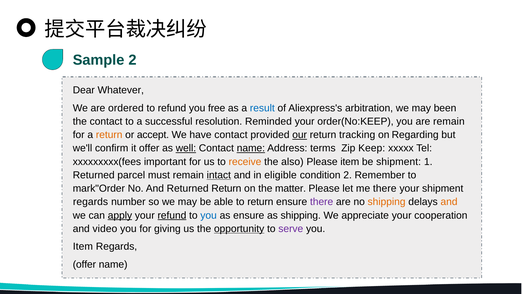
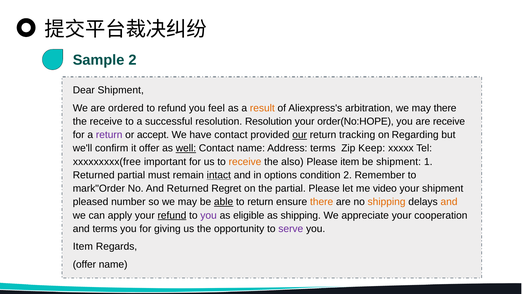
Dear Whatever: Whatever -> Shipment
free: free -> feel
result colour: blue -> orange
may been: been -> there
the contact: contact -> receive
resolution Reminded: Reminded -> Resolution
order(No:KEEP: order(No:KEEP -> order(No:HOPE
are remain: remain -> receive
return at (109, 135) colour: orange -> purple
name at (251, 148) underline: present -> none
xxxxxxxxx(fees: xxxxxxxxx(fees -> xxxxxxxxx(free
Returned parcel: parcel -> partial
eligible: eligible -> options
Returned Return: Return -> Regret
the matter: matter -> partial
me there: there -> video
regards at (91, 202): regards -> pleased
able underline: none -> present
there at (322, 202) colour: purple -> orange
apply underline: present -> none
you at (209, 215) colour: blue -> purple
as ensure: ensure -> eligible
and video: video -> terms
opportunity underline: present -> none
